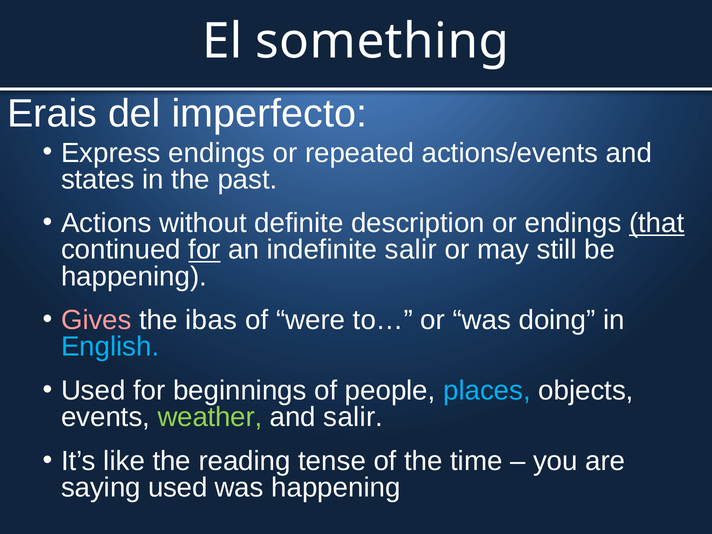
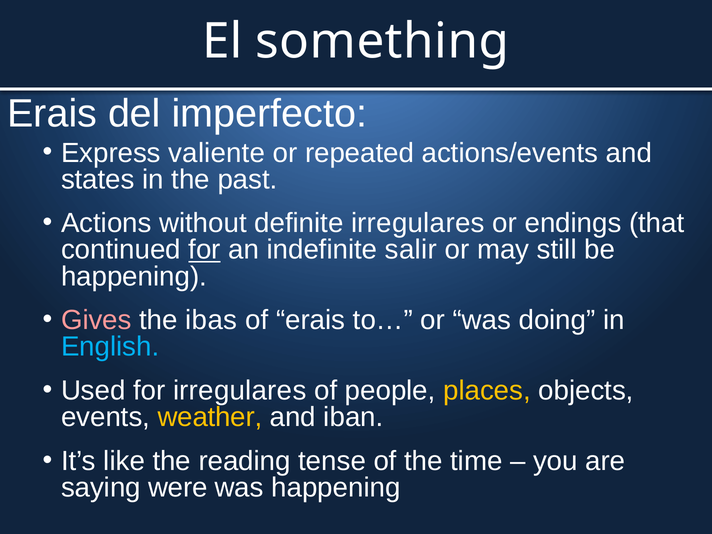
Express endings: endings -> valiente
definite description: description -> irregulares
that underline: present -> none
of were: were -> erais
for beginnings: beginnings -> irregulares
places colour: light blue -> yellow
weather colour: light green -> yellow
and salir: salir -> iban
saying used: used -> were
